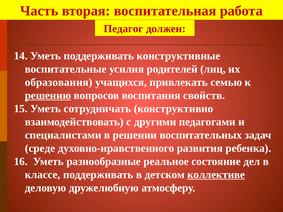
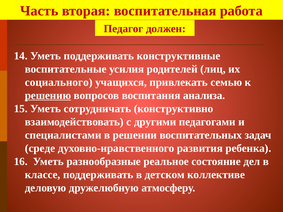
образования: образования -> социального
свойств: свойств -> анализа
коллективе underline: present -> none
